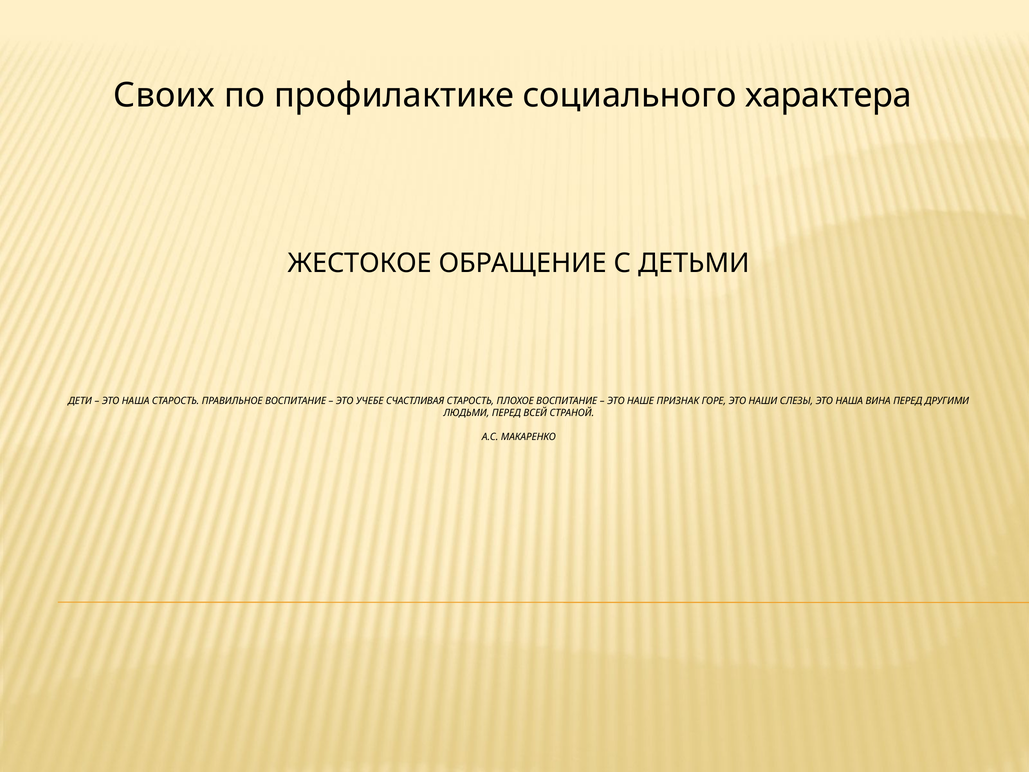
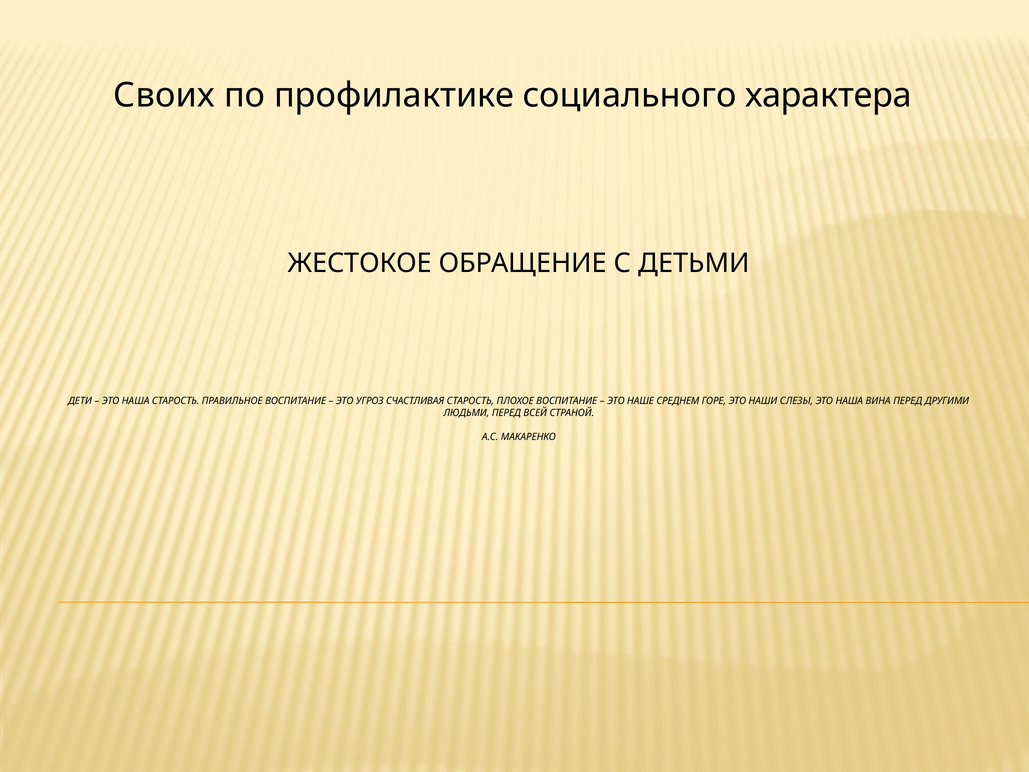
УЧЕБЕ: УЧЕБЕ -> УГРОЗ
ПРИЗНАК: ПРИЗНАК -> СРЕДНЕМ
